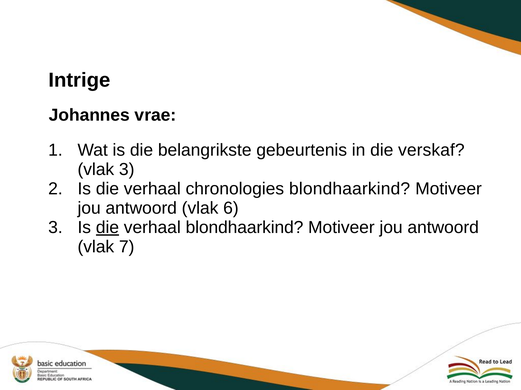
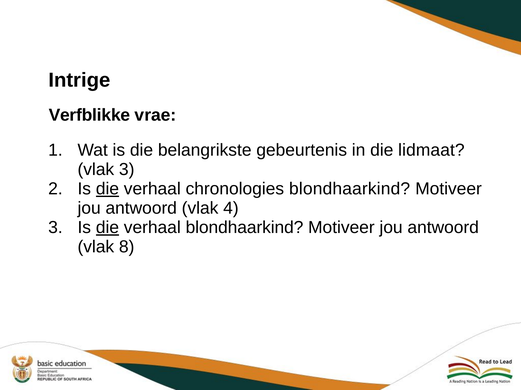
Johannes: Johannes -> Verfblikke
verskaf: verskaf -> lidmaat
die at (107, 189) underline: none -> present
6: 6 -> 4
7: 7 -> 8
